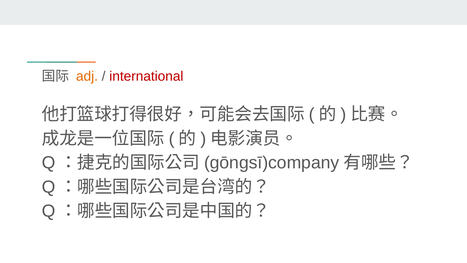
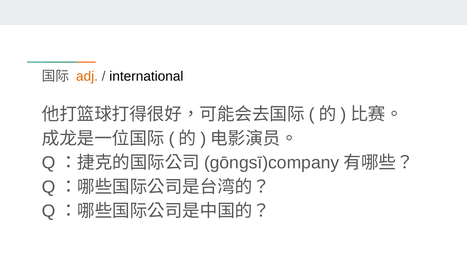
international colour: red -> black
